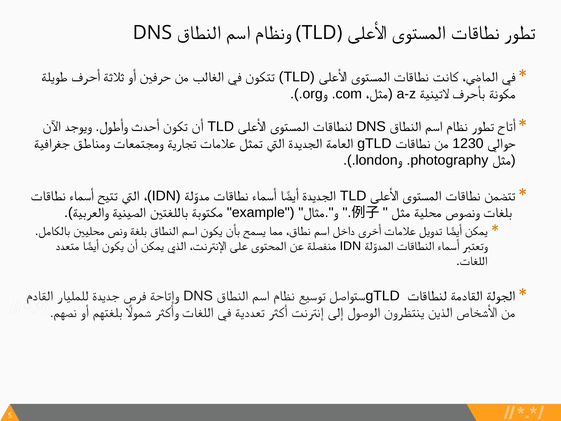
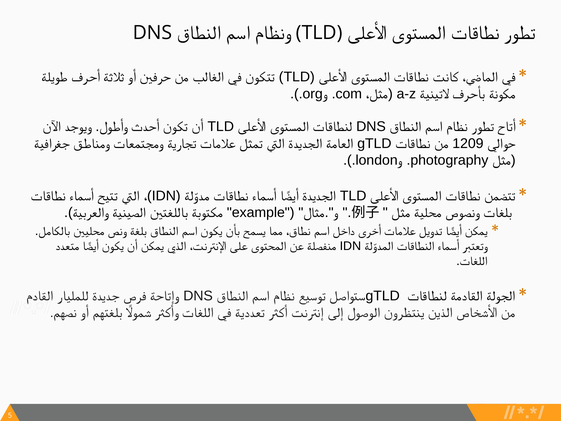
1230: 1230 -> 1209
